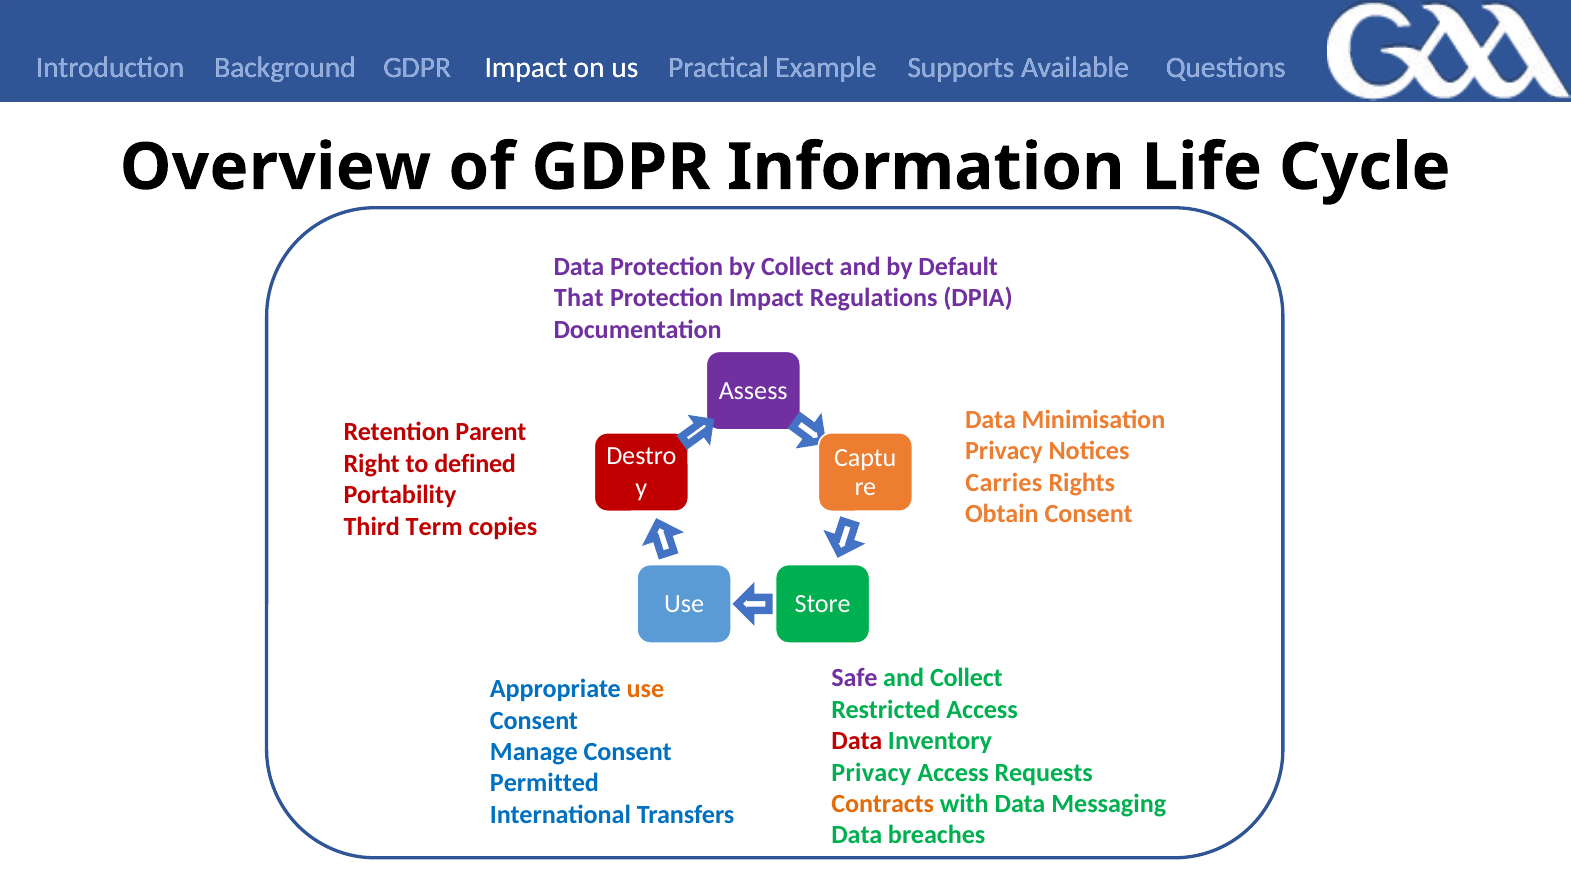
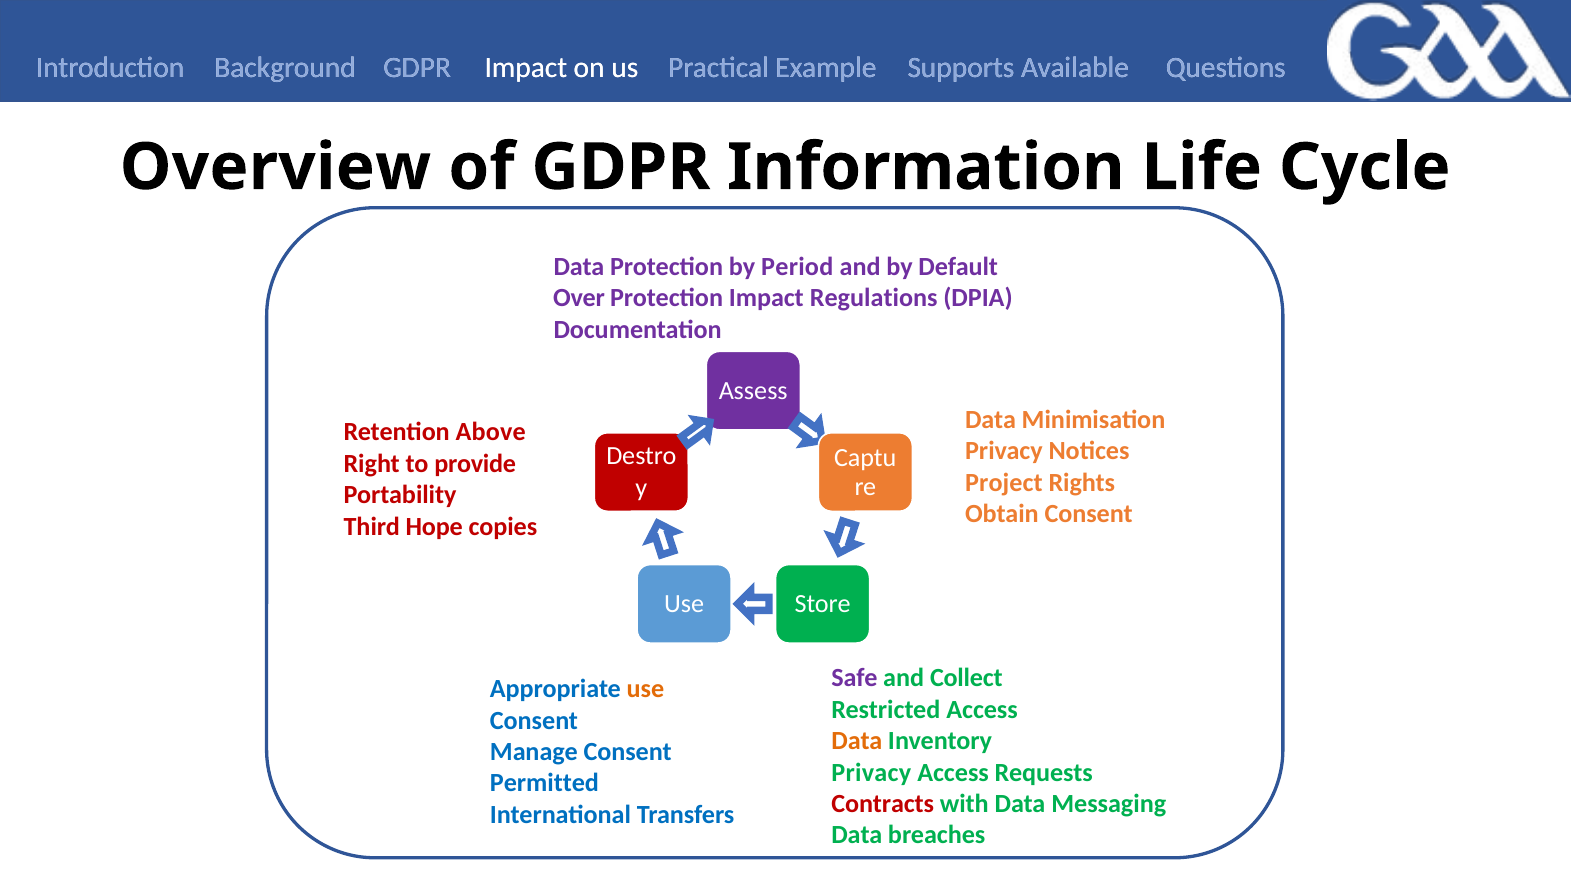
by Collect: Collect -> Period
That: That -> Over
Parent: Parent -> Above
defined: defined -> provide
Carries: Carries -> Project
Term: Term -> Hope
Data at (857, 741) colour: red -> orange
Contracts colour: orange -> red
